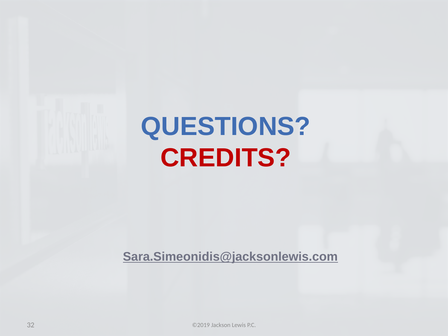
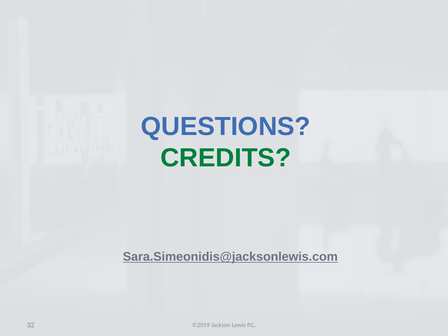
CREDITS colour: red -> green
